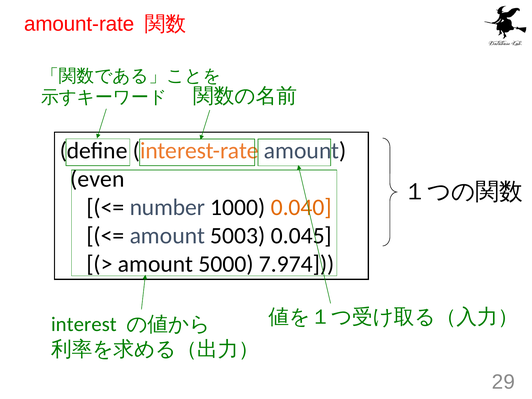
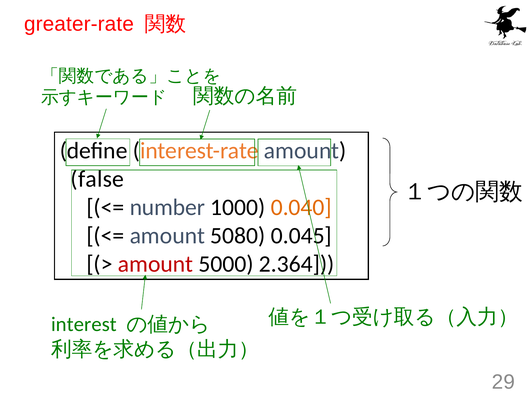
amount-rate: amount-rate -> greater-rate
even: even -> false
5003: 5003 -> 5080
amount at (156, 264) colour: black -> red
7.974: 7.974 -> 2.364
